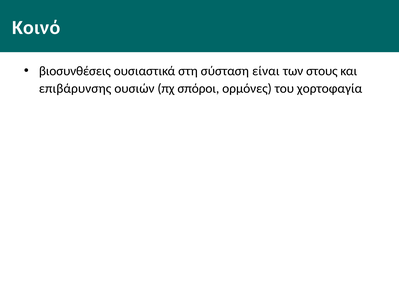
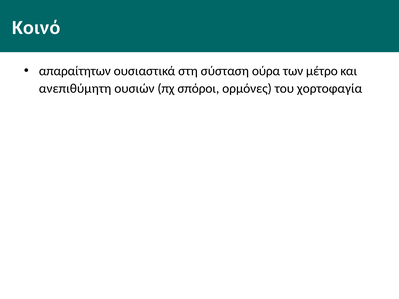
βιοσυνθέσεις: βιοσυνθέσεις -> απαραίτητων
είναι: είναι -> ούρα
στους: στους -> μέτρο
επιβάρυνσης: επιβάρυνσης -> ανεπιθύμητη
